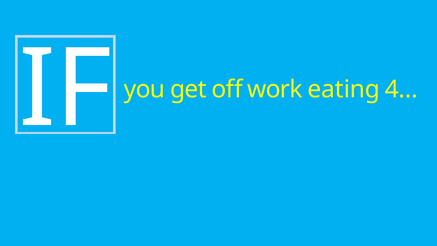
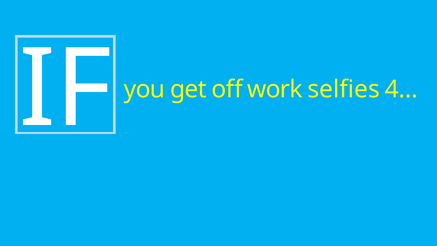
eating: eating -> selfies
